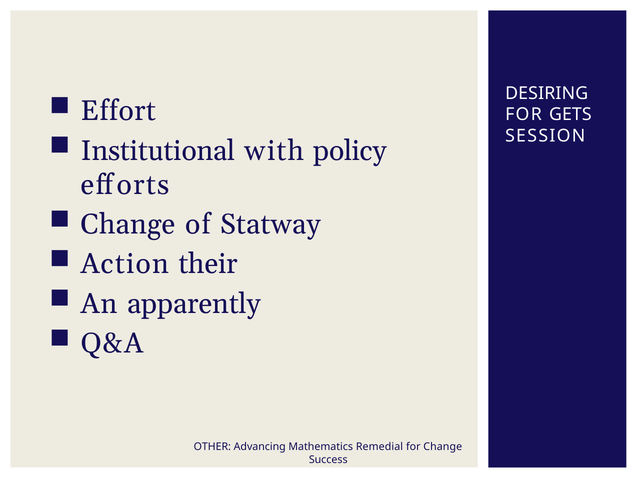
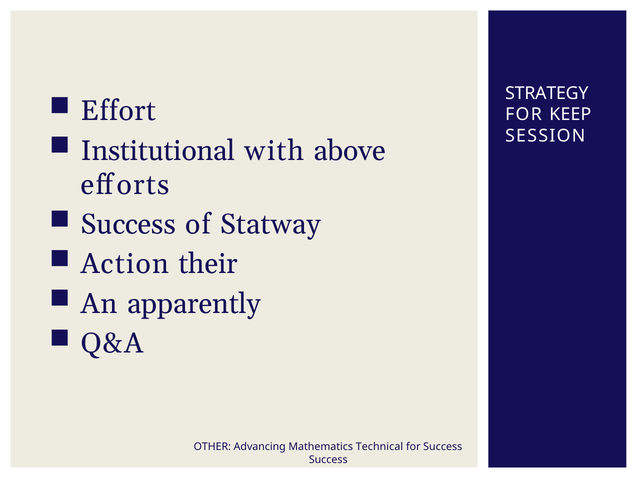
DESIRING: DESIRING -> STRATEGY
GETS: GETS -> KEEP
policy: policy -> above
Change at (128, 224): Change -> Success
Remedial: Remedial -> Technical
for Change: Change -> Success
